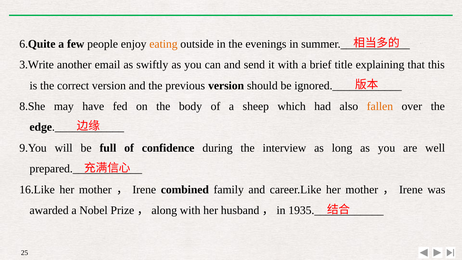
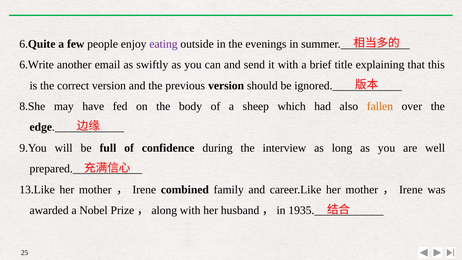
eating colour: orange -> purple
3.Write: 3.Write -> 6.Write
16.Like: 16.Like -> 13.Like
